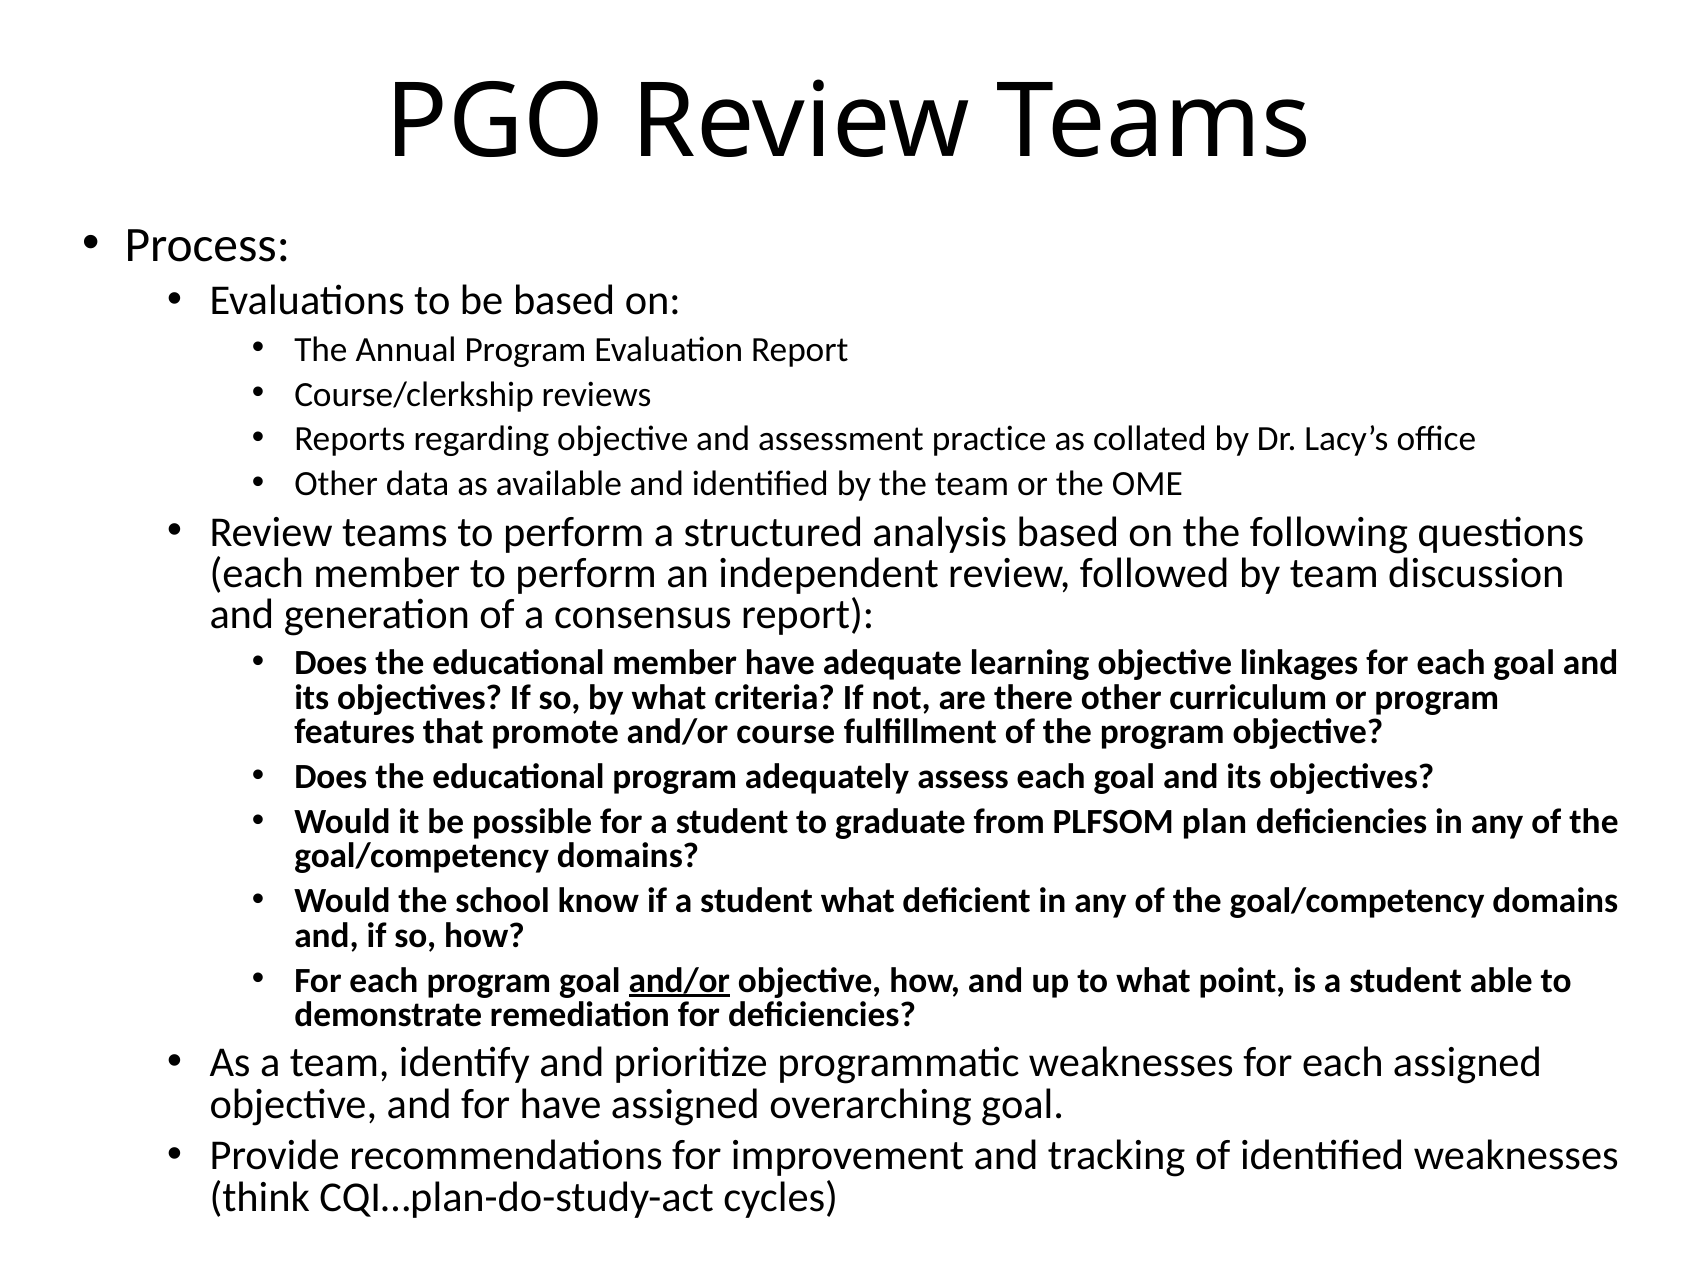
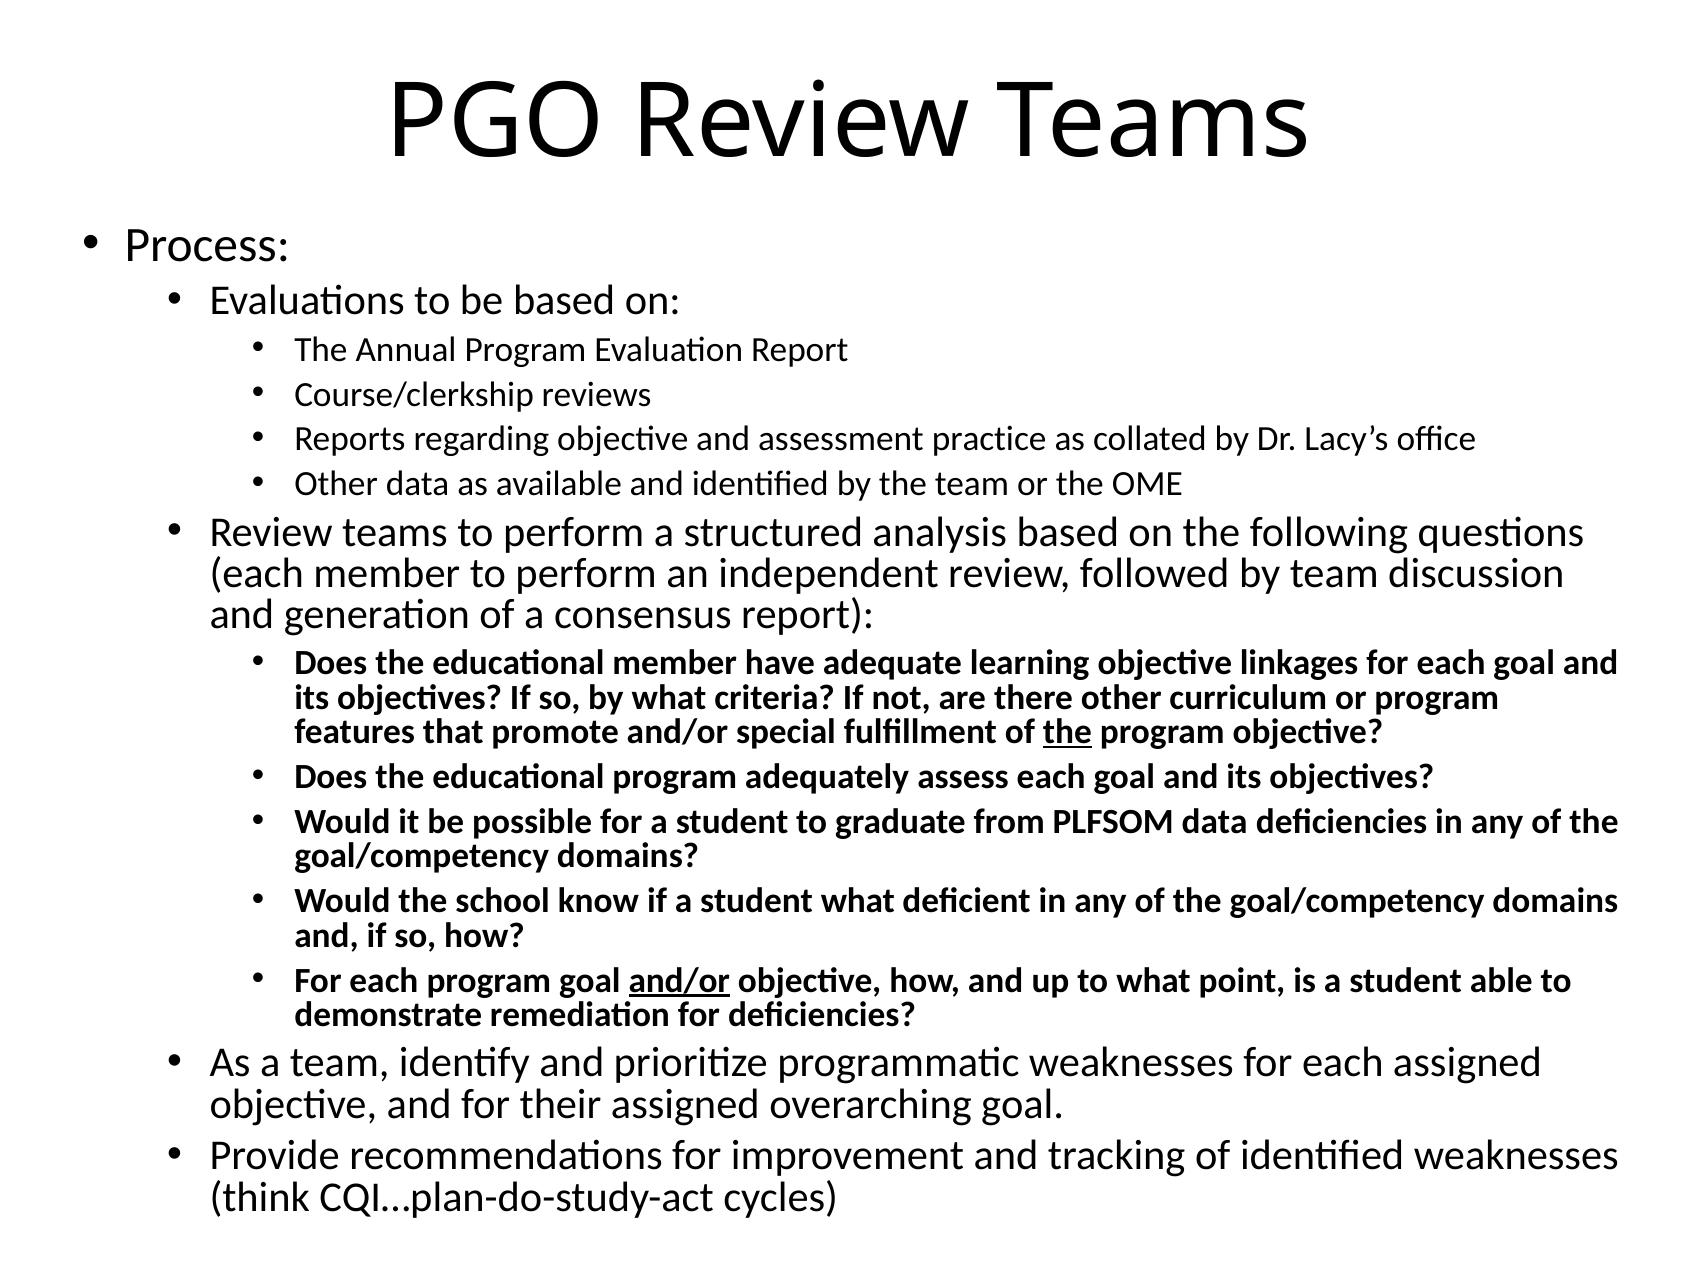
course: course -> special
the at (1067, 732) underline: none -> present
PLFSOM plan: plan -> data
for have: have -> their
